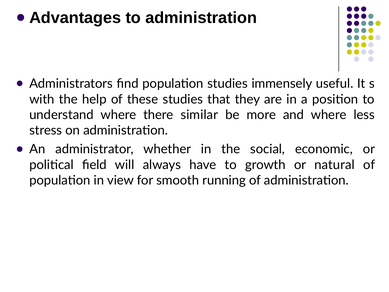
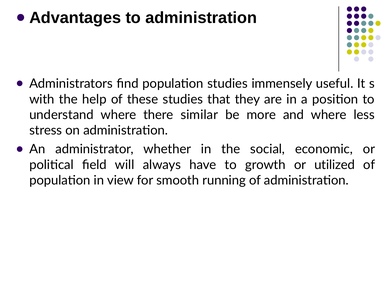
natural: natural -> utilized
